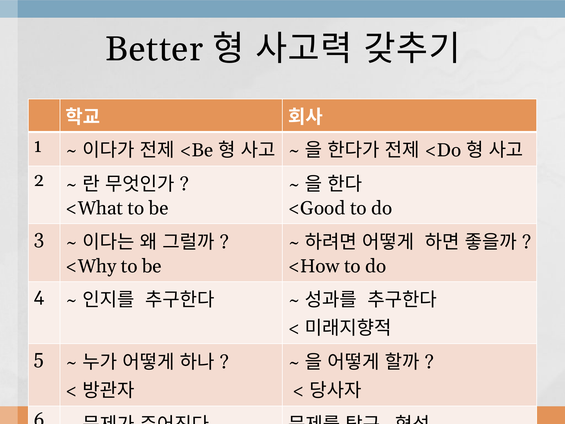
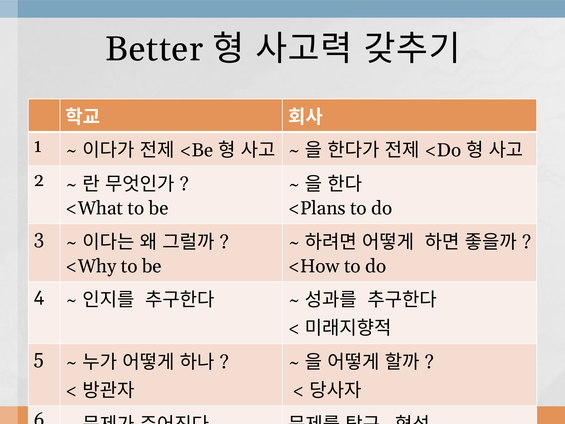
<Good: <Good -> <Plans
